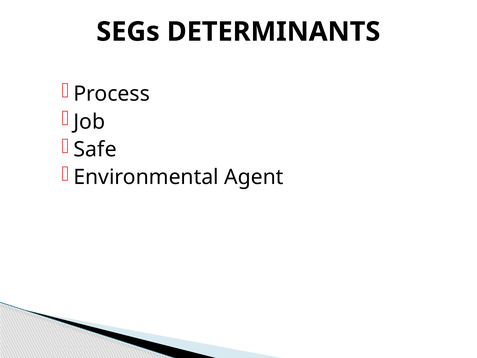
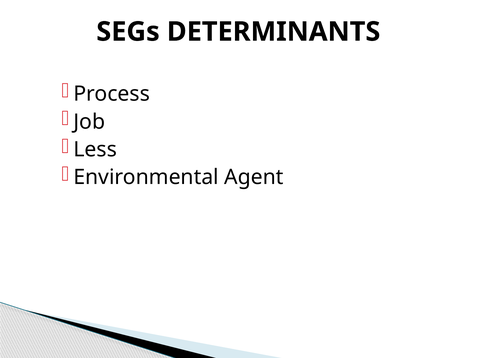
Safe: Safe -> Less
